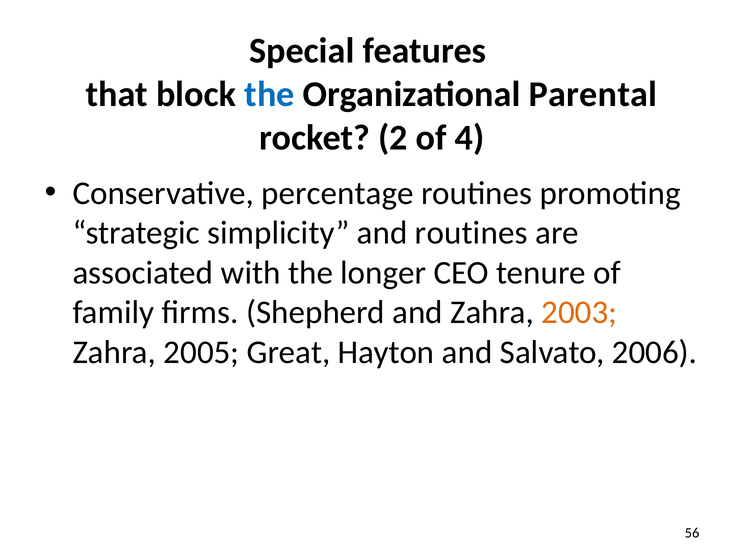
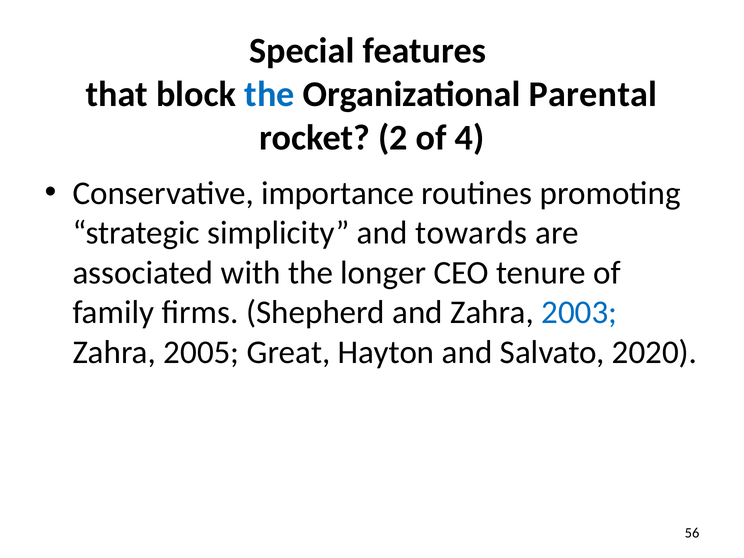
percentage: percentage -> importance
and routines: routines -> towards
2003 colour: orange -> blue
2006: 2006 -> 2020
